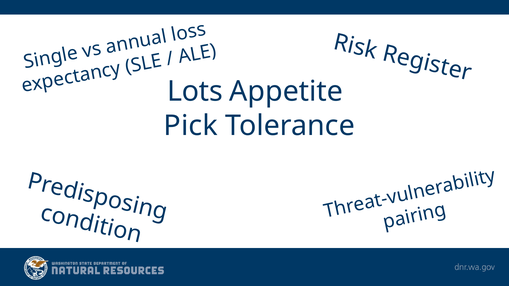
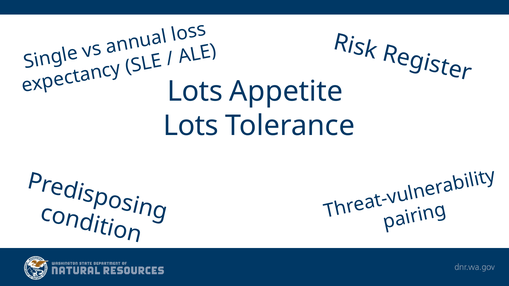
Pick at (191, 126): Pick -> Lots
